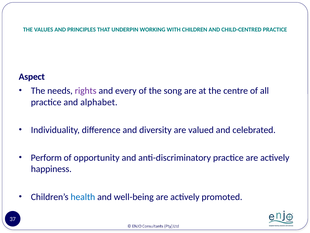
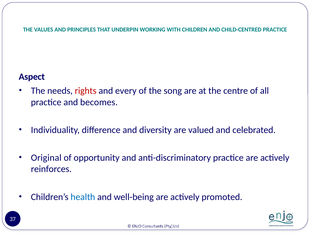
rights colour: purple -> red
alphabet: alphabet -> becomes
Perform: Perform -> Original
happiness: happiness -> reinforces
